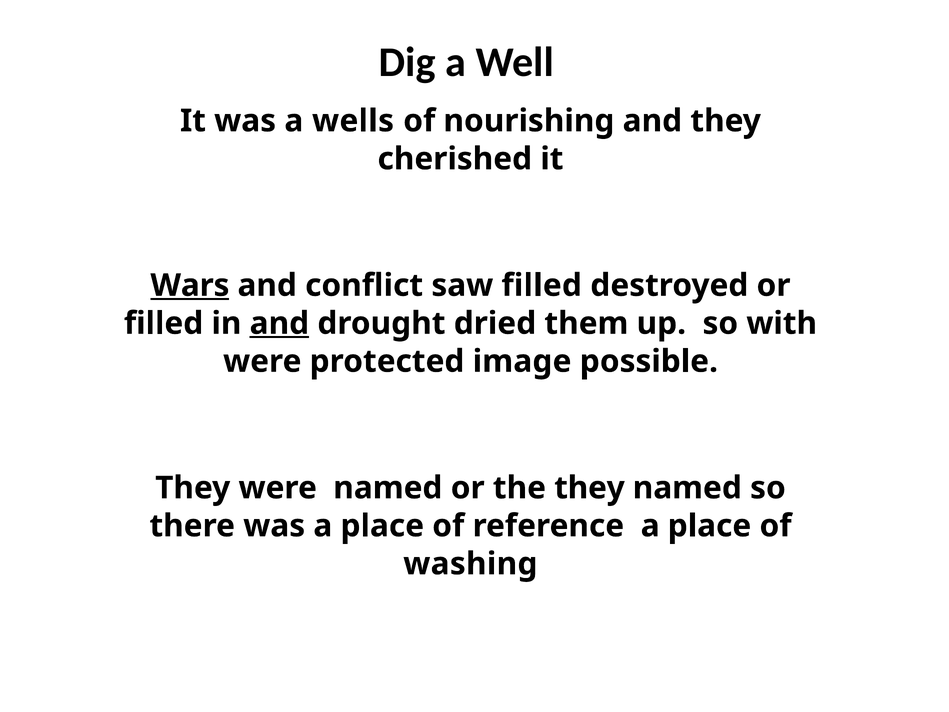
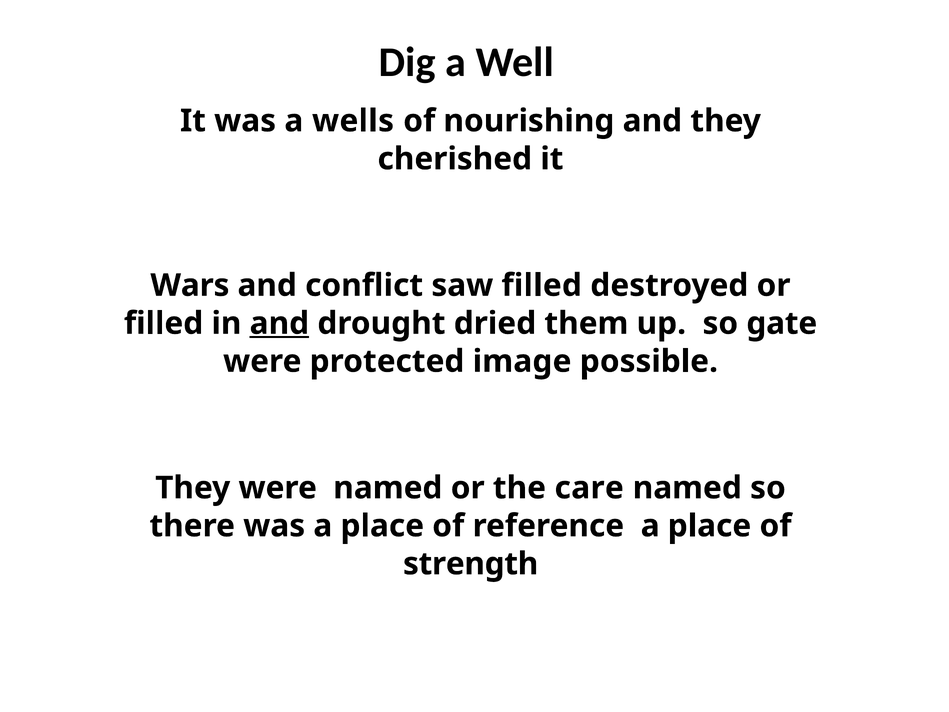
Wars underline: present -> none
with: with -> gate
the they: they -> care
washing: washing -> strength
